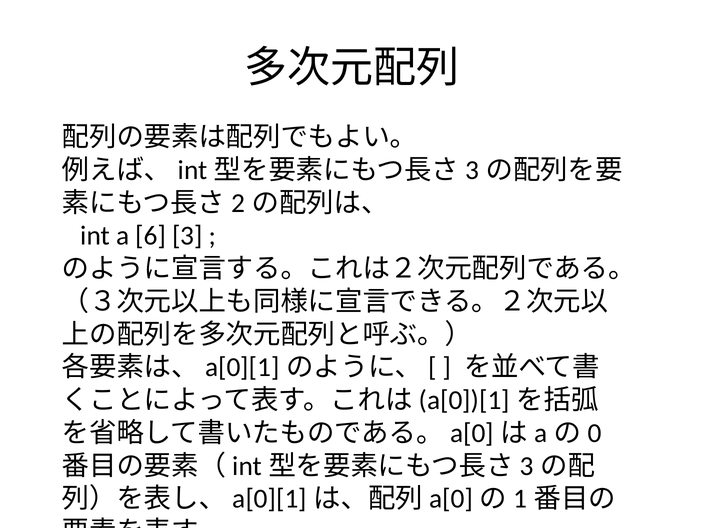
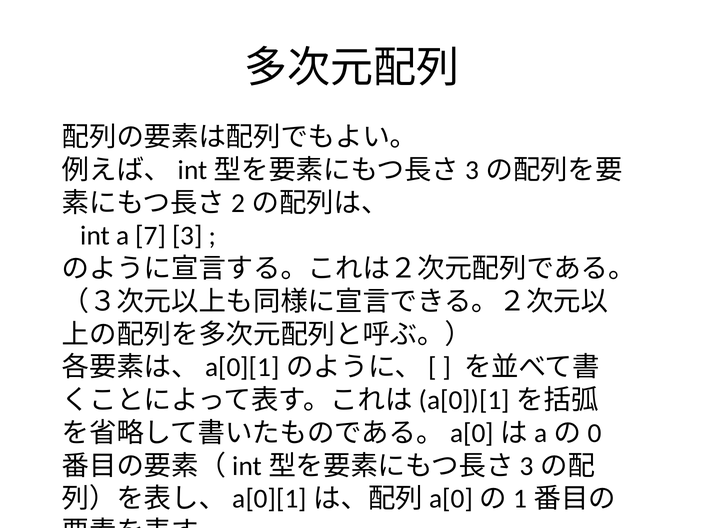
6: 6 -> 7
